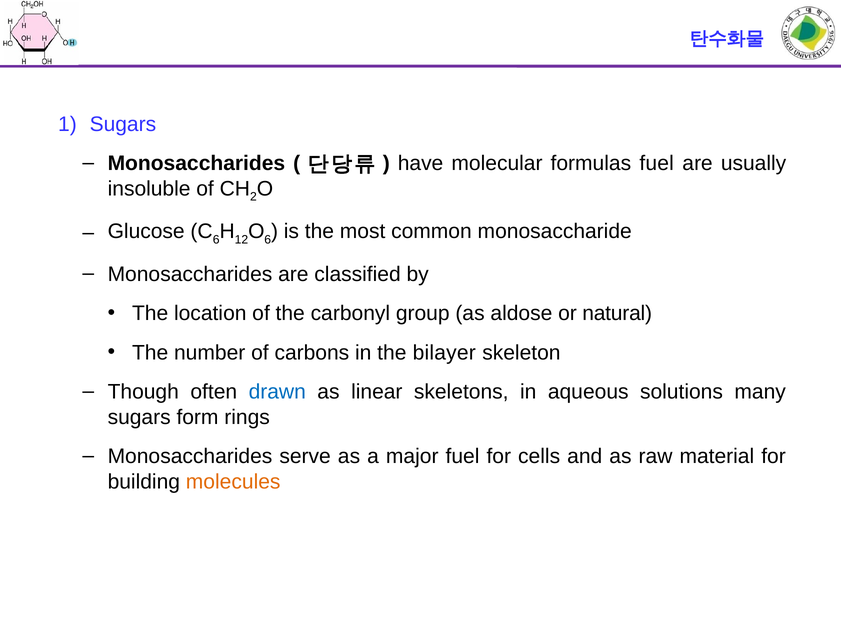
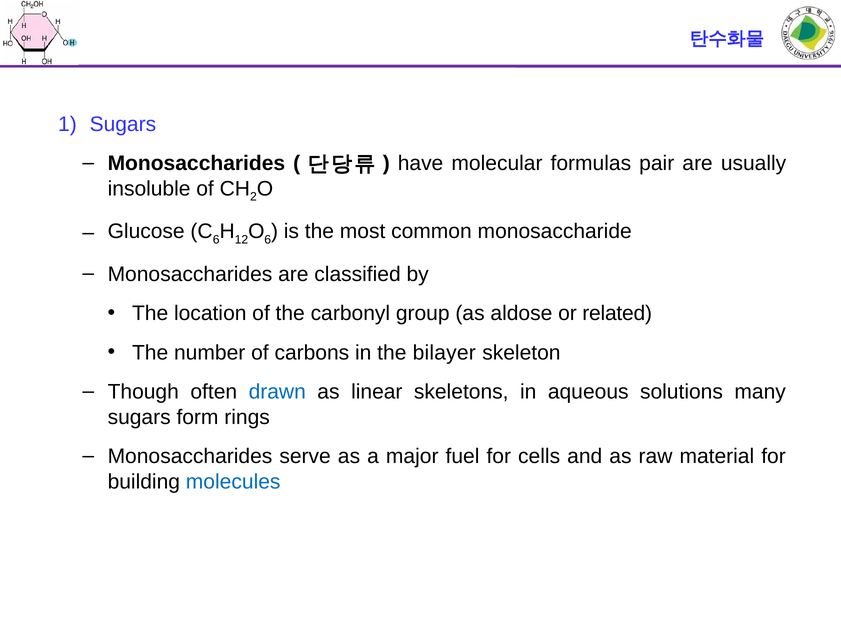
formulas fuel: fuel -> pair
natural: natural -> related
molecules colour: orange -> blue
